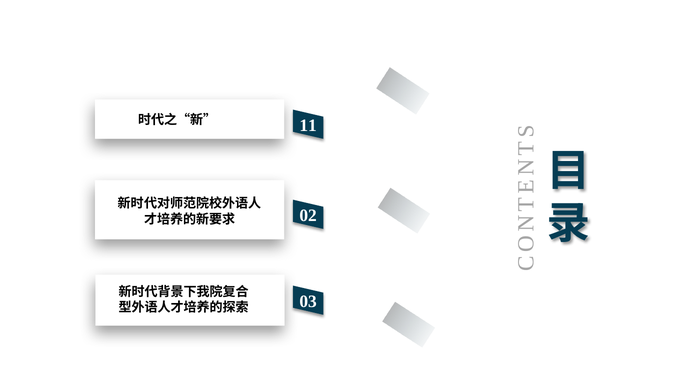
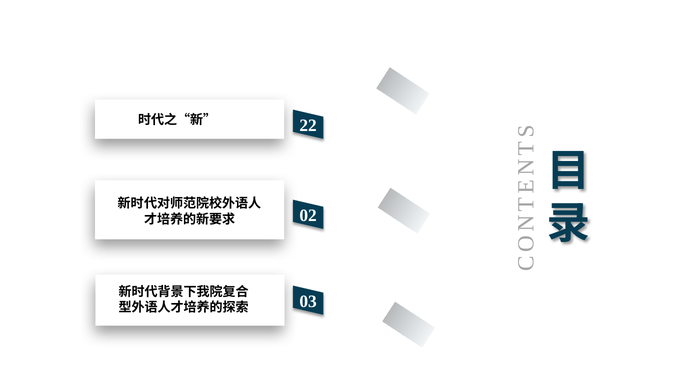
11: 11 -> 22
